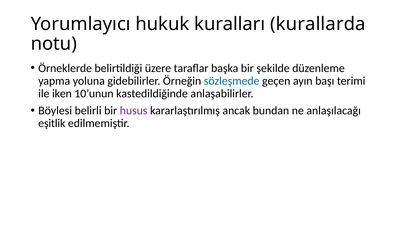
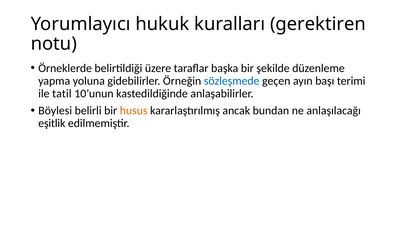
kurallarda: kurallarda -> gerektiren
iken: iken -> tatil
husus colour: purple -> orange
